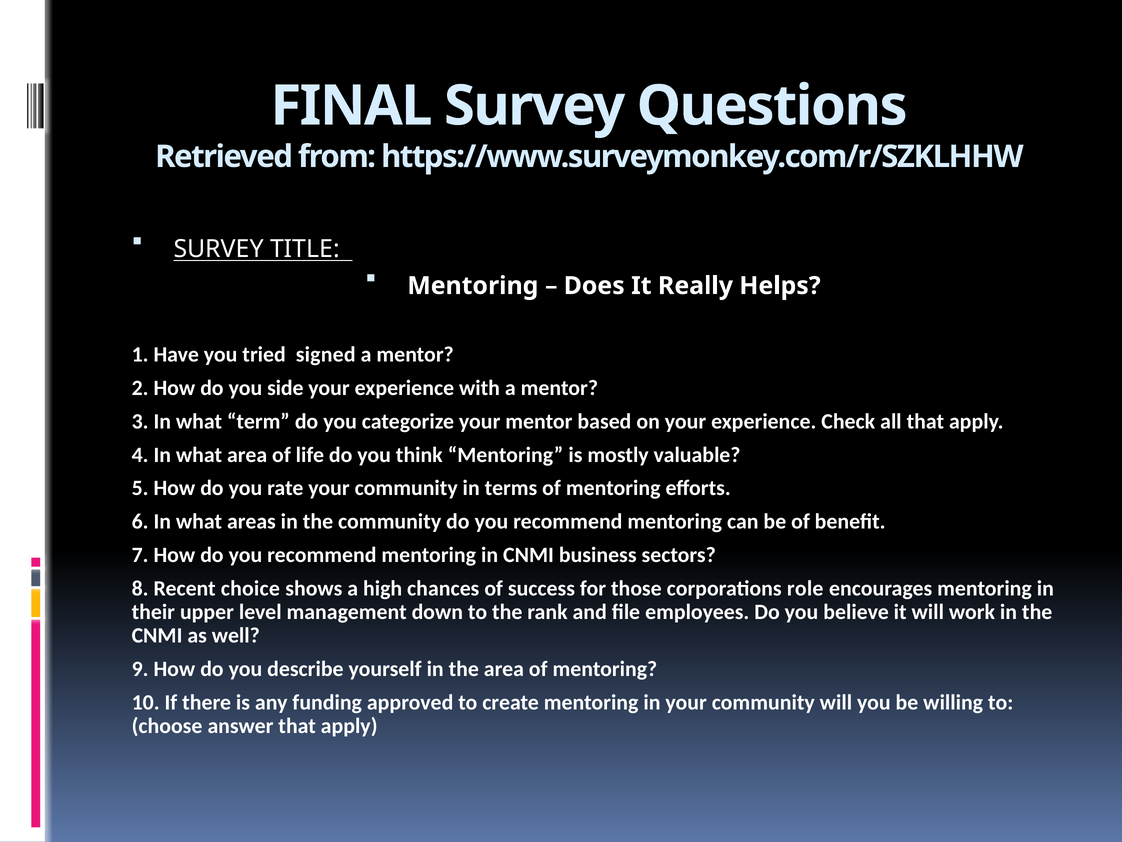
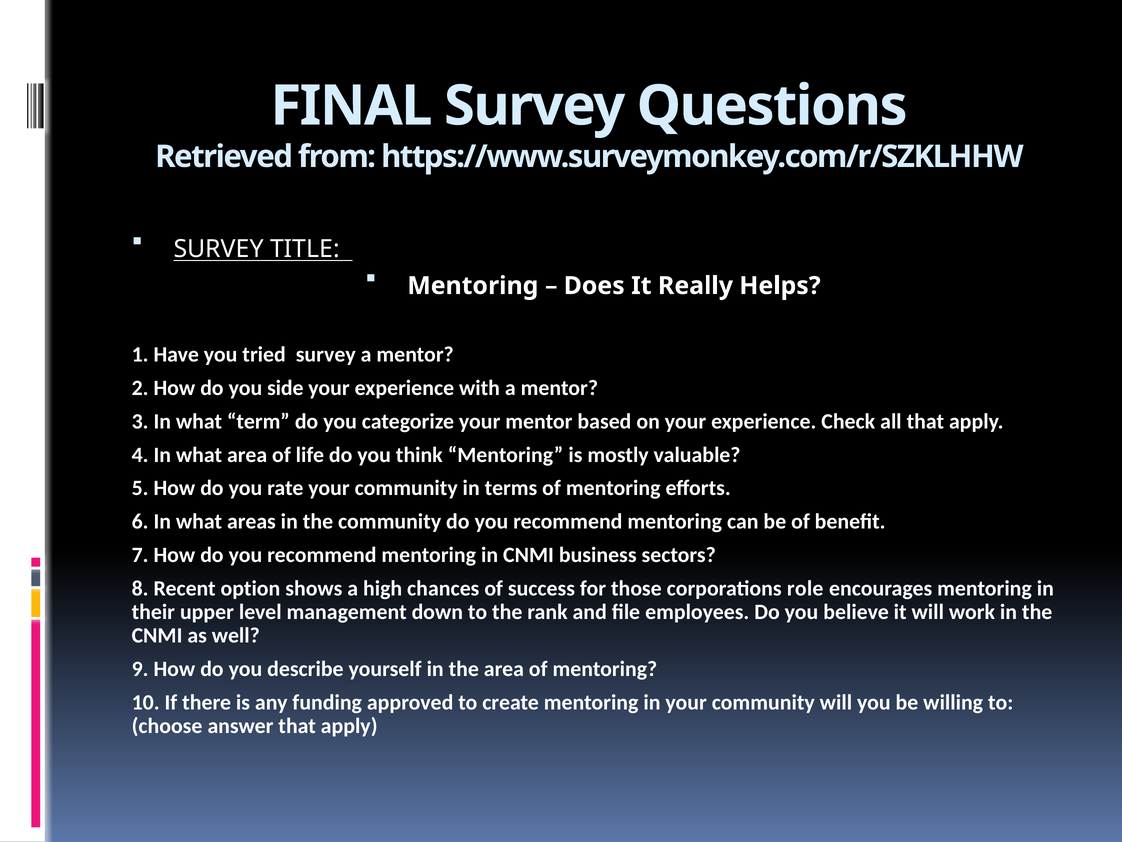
tried signed: signed -> survey
choice: choice -> option
